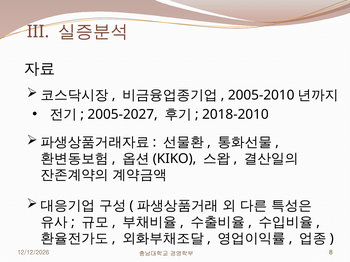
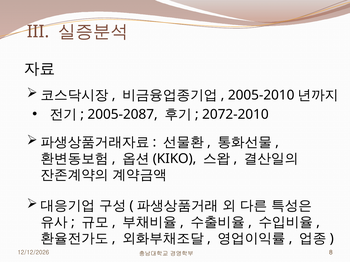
2005-2027: 2005-2027 -> 2005-2087
2018-2010: 2018-2010 -> 2072-2010
